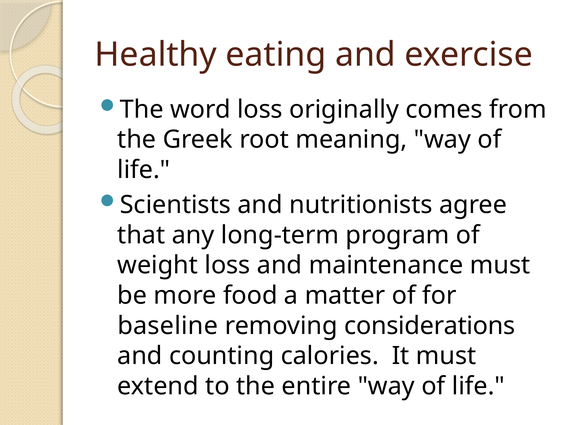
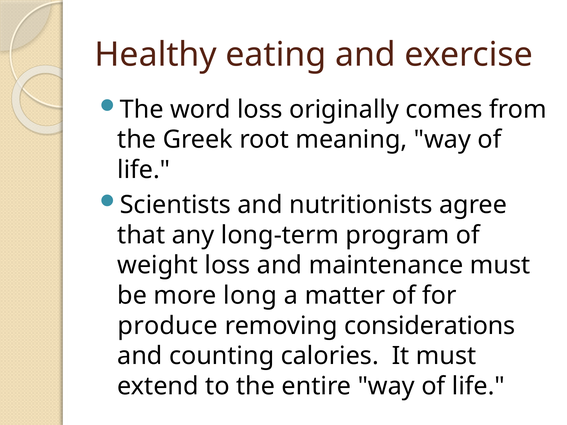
food: food -> long
baseline: baseline -> produce
